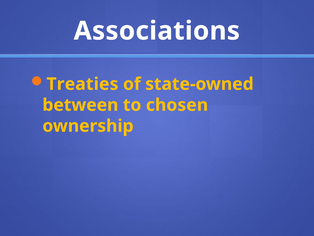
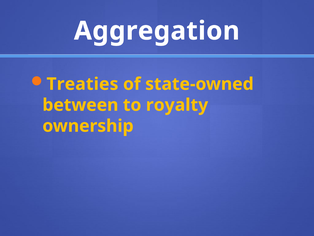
Associations: Associations -> Aggregation
chosen: chosen -> royalty
